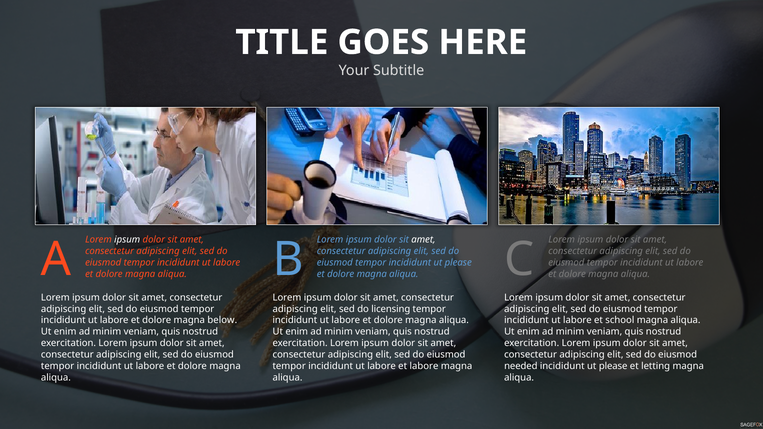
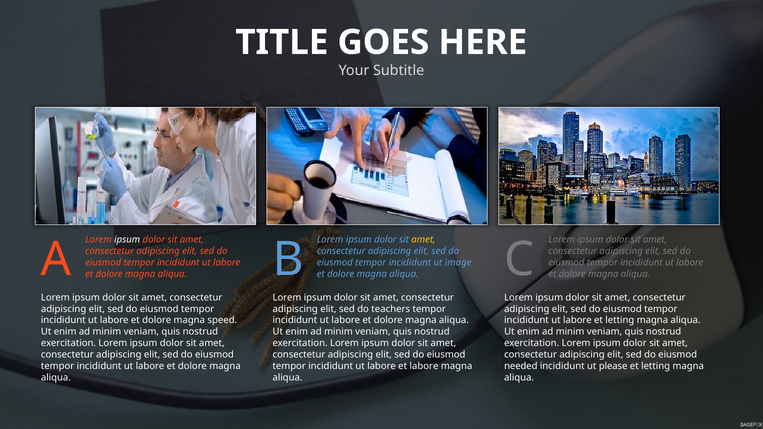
amet at (423, 240) colour: white -> yellow
tempor incididunt ut please: please -> image
licensing: licensing -> teachers
below: below -> speed
labore et school: school -> letting
